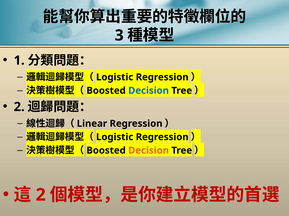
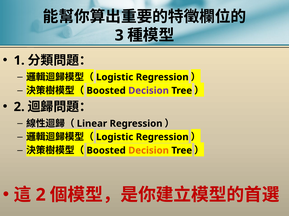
Decision at (149, 91) colour: blue -> purple
